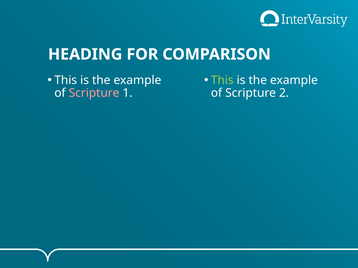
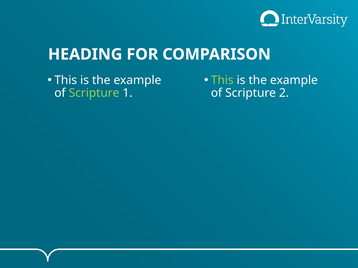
Scripture at (94, 93) colour: pink -> light green
